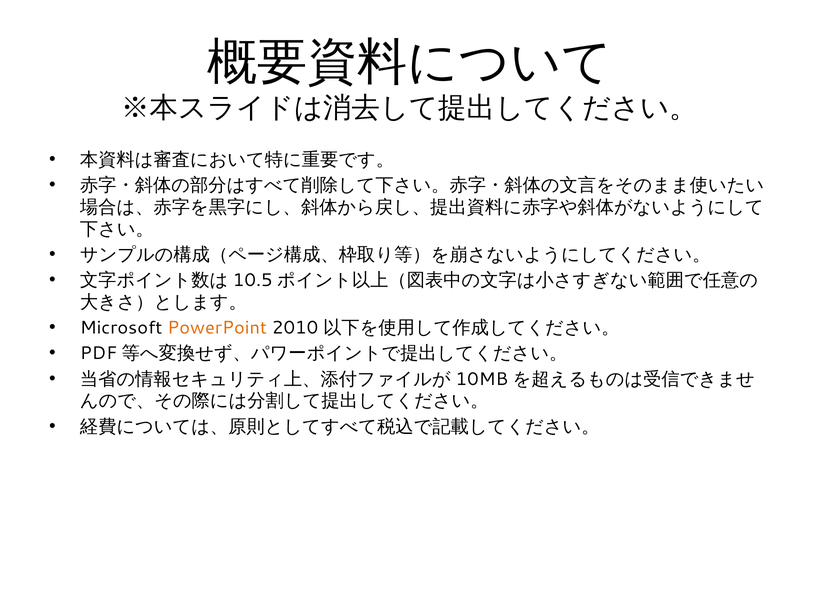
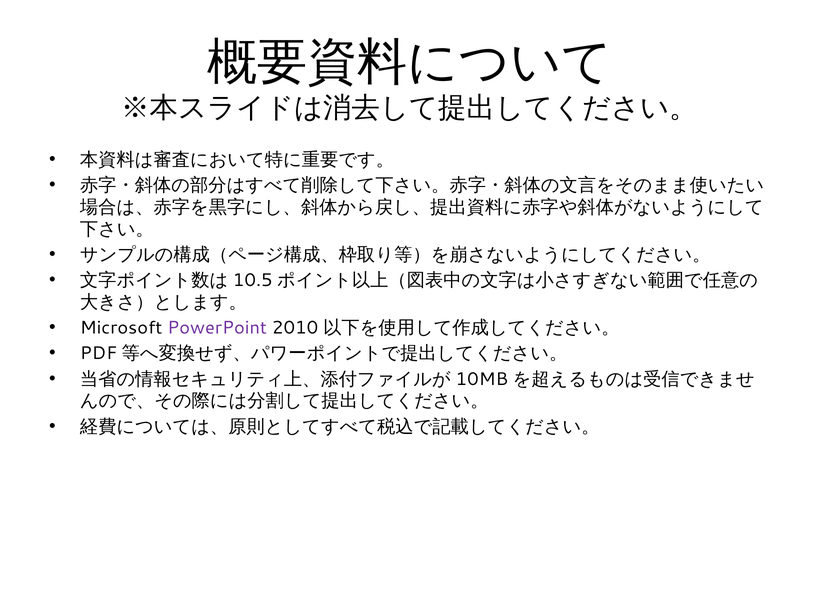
PowerPoint colour: orange -> purple
